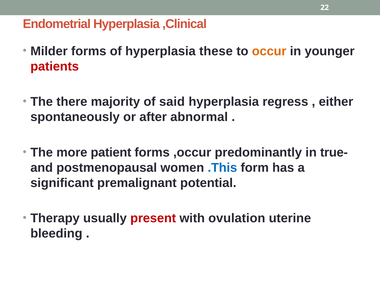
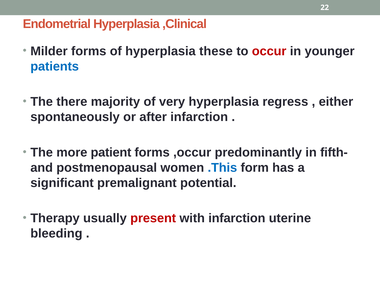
occur colour: orange -> red
patients colour: red -> blue
said: said -> very
after abnormal: abnormal -> infarction
true-: true- -> fifth-
with ovulation: ovulation -> infarction
